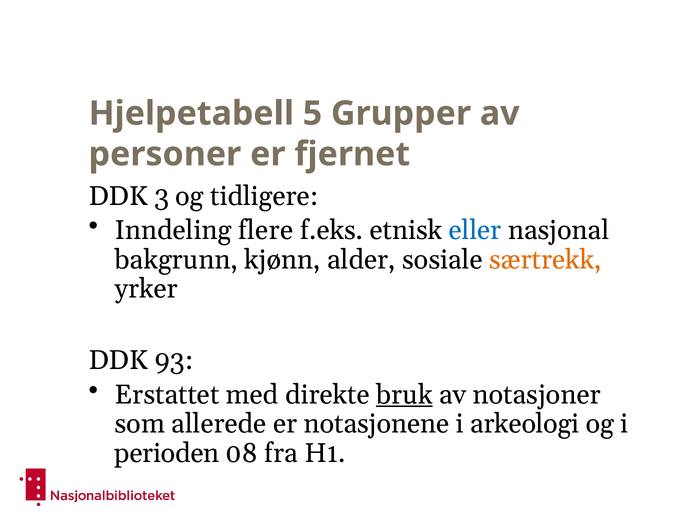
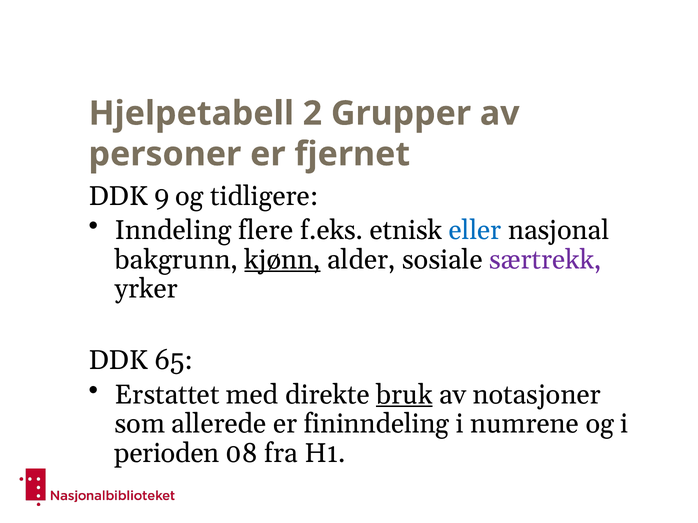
5: 5 -> 2
3: 3 -> 9
kjønn underline: none -> present
særtrekk colour: orange -> purple
93: 93 -> 65
notasjonene: notasjonene -> fininndeling
arkeologi: arkeologi -> numrene
